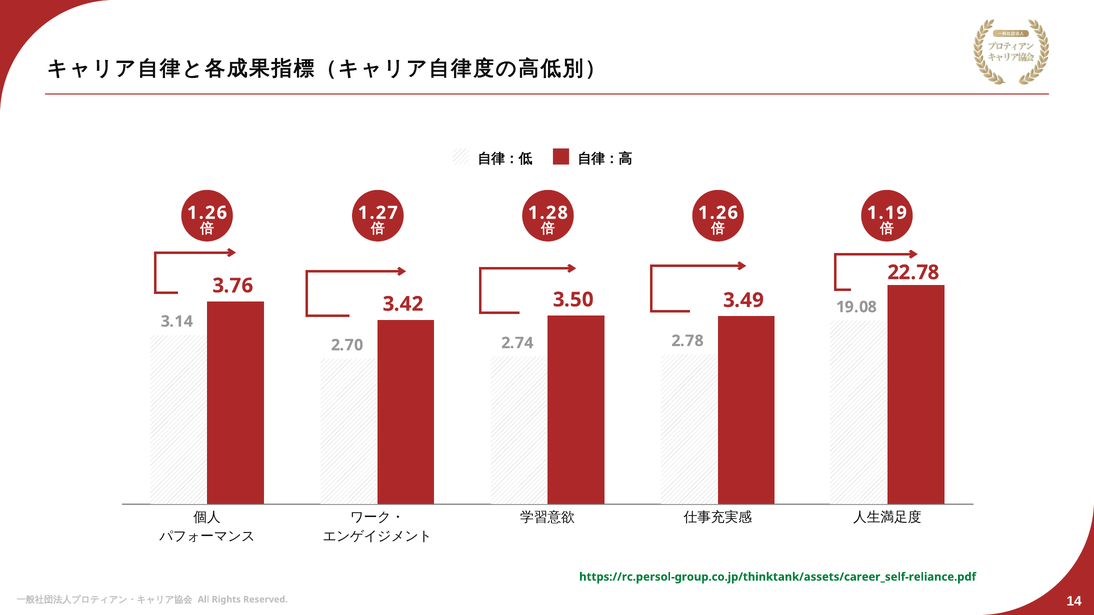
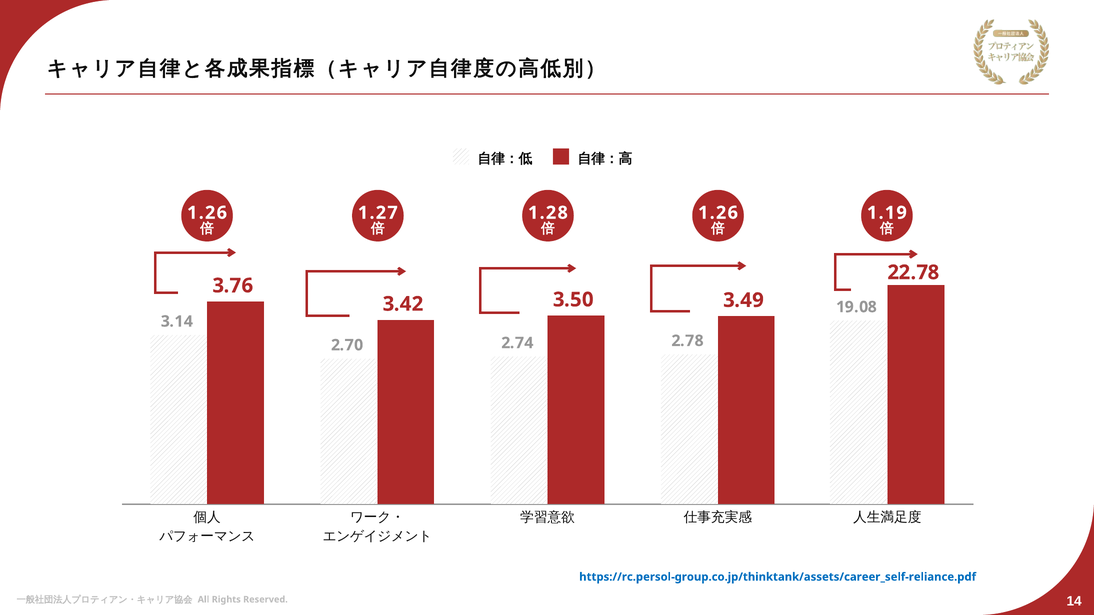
https://rc.persol-group.co.jp/thinktank/assets/career_self-reliance.pdf colour: green -> blue
